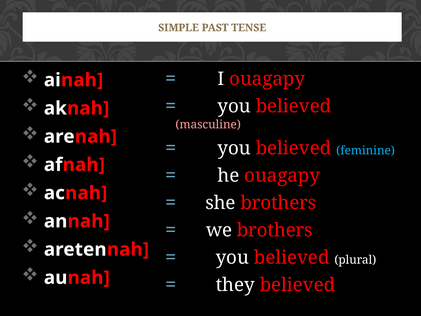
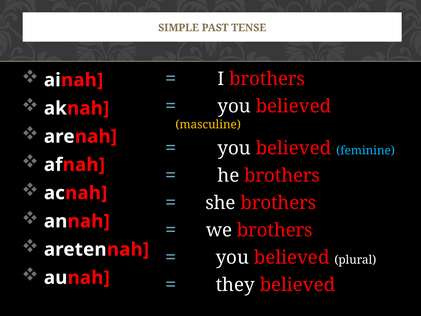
I ouagapy: ouagapy -> brothers
masculine colour: pink -> yellow
he ouagapy: ouagapy -> brothers
